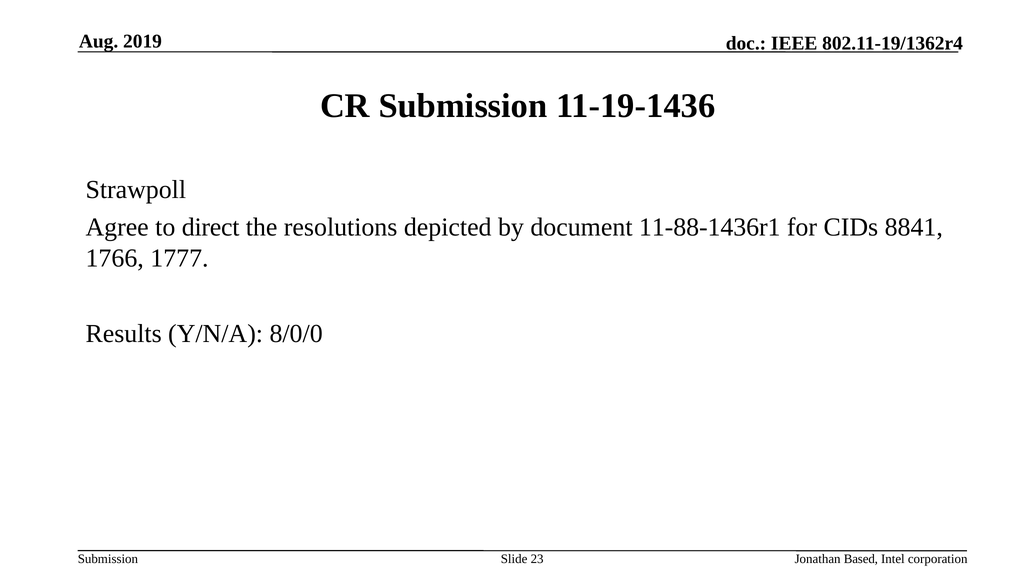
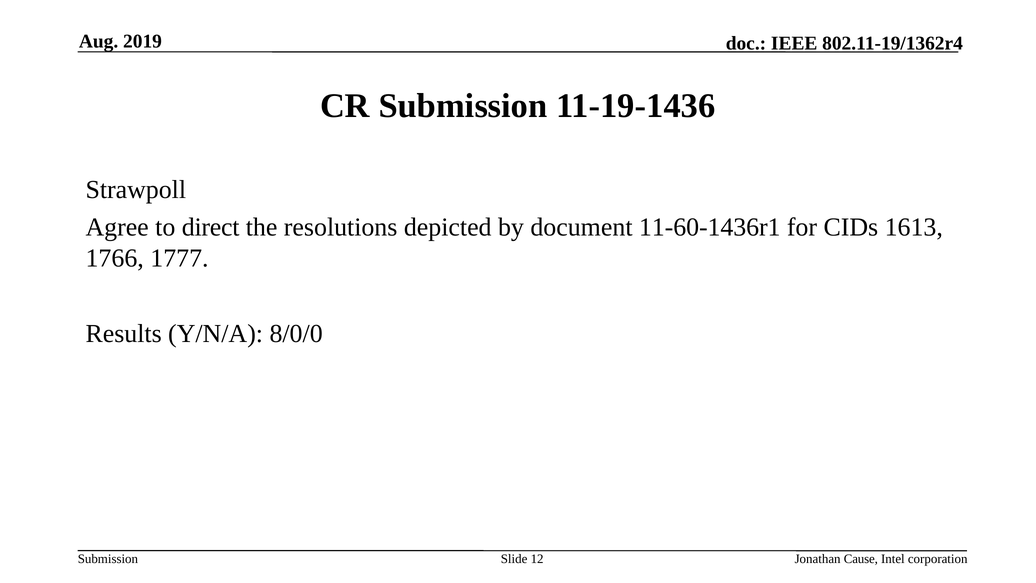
11-88-1436r1: 11-88-1436r1 -> 11-60-1436r1
8841: 8841 -> 1613
23: 23 -> 12
Based: Based -> Cause
